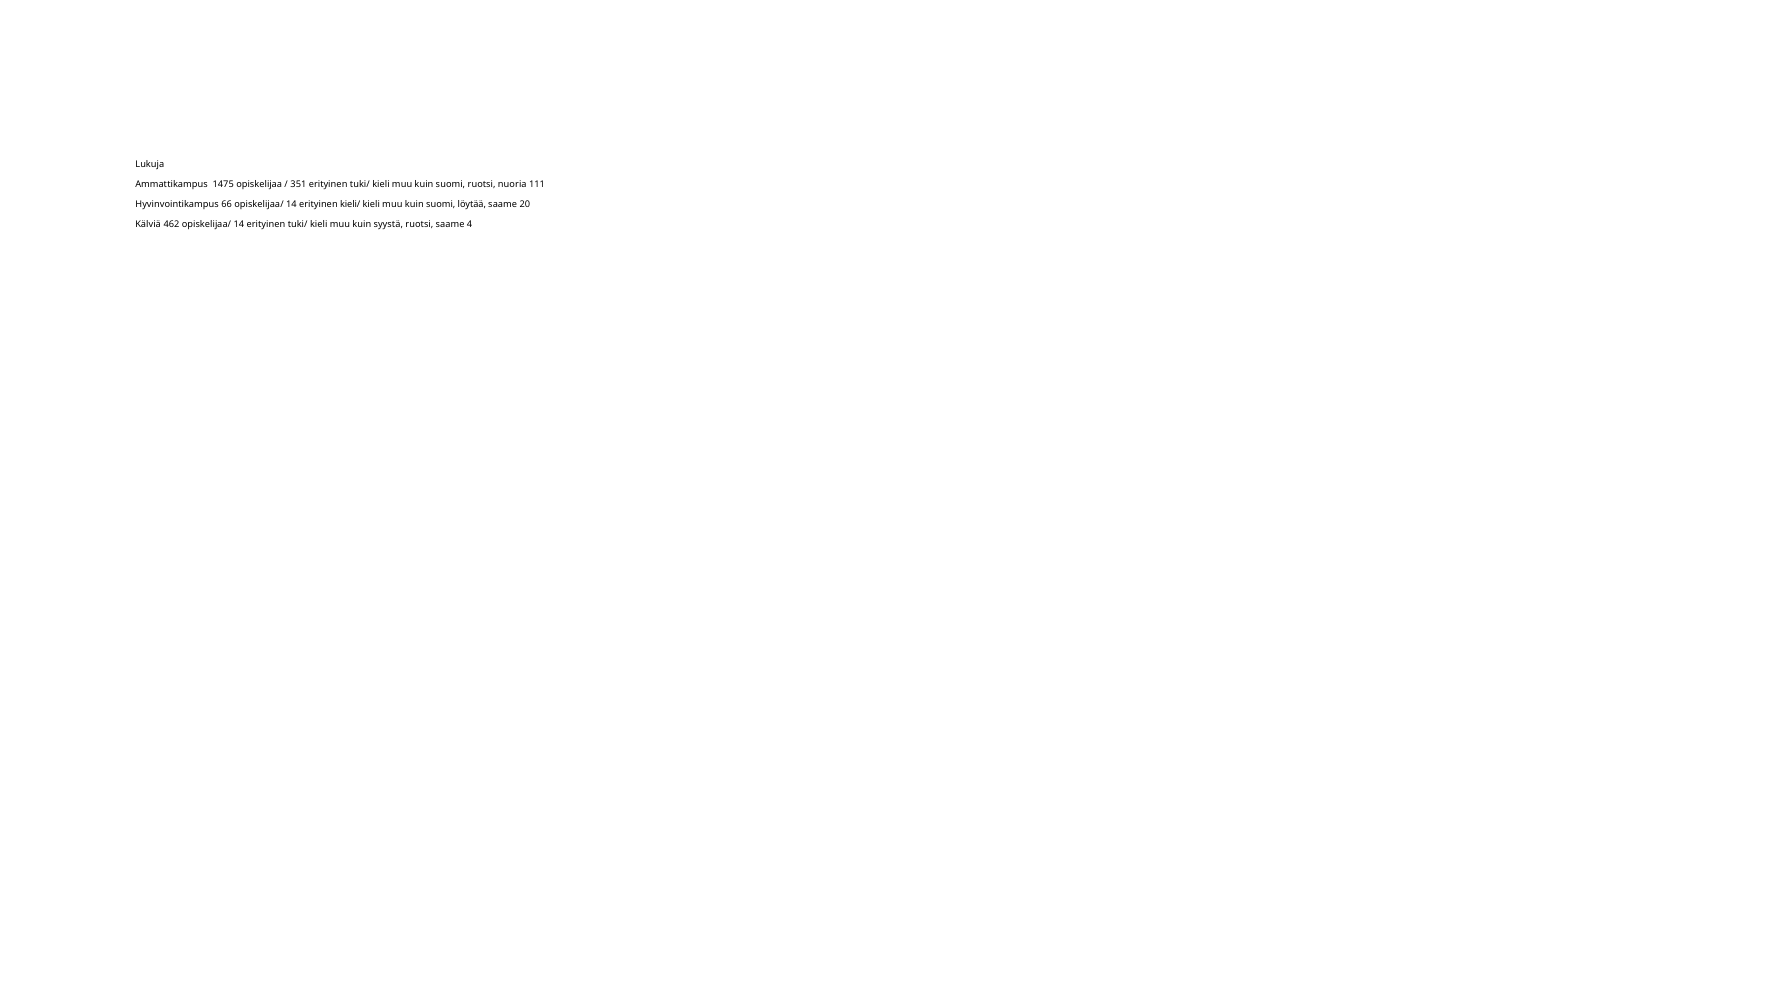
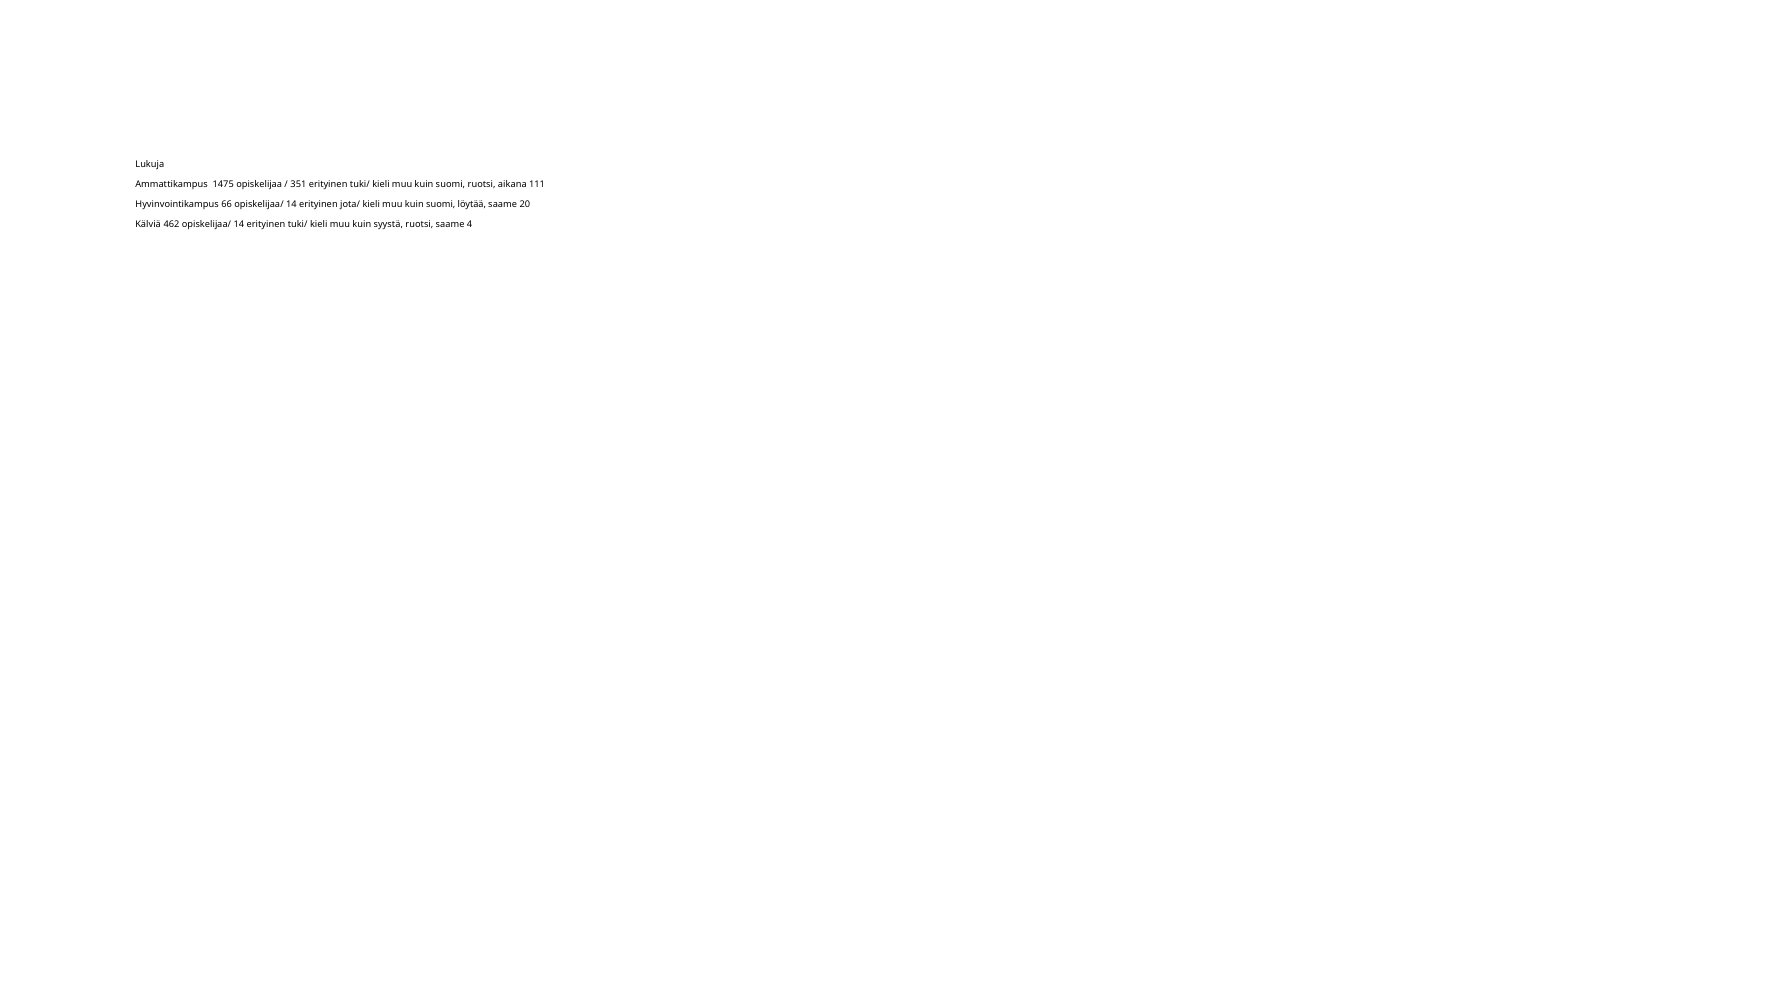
nuoria: nuoria -> aikana
kieli/: kieli/ -> jota/
